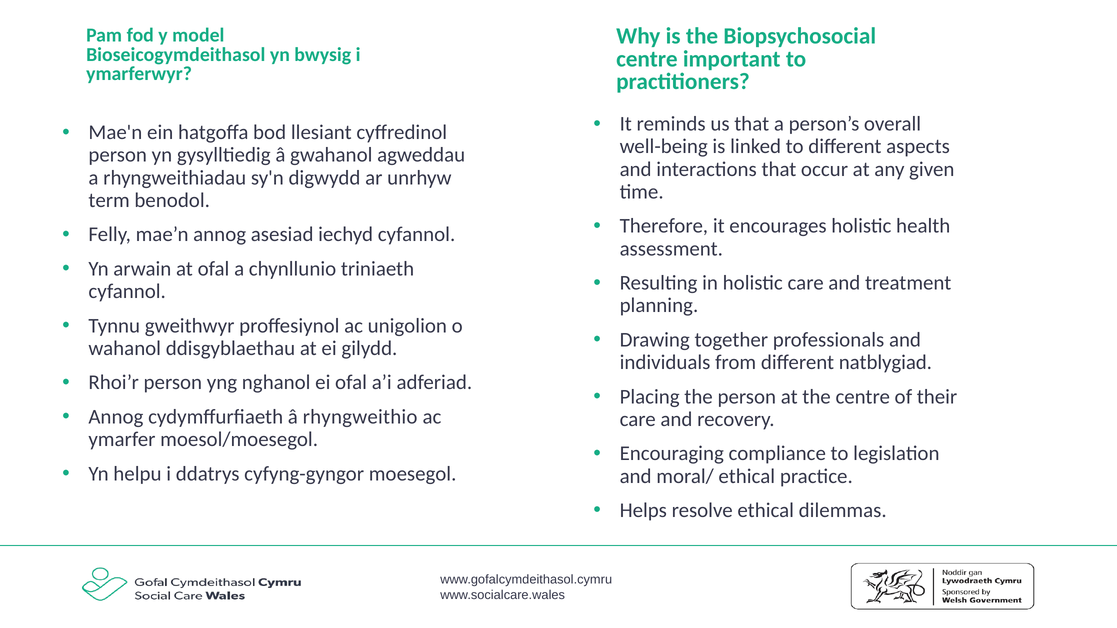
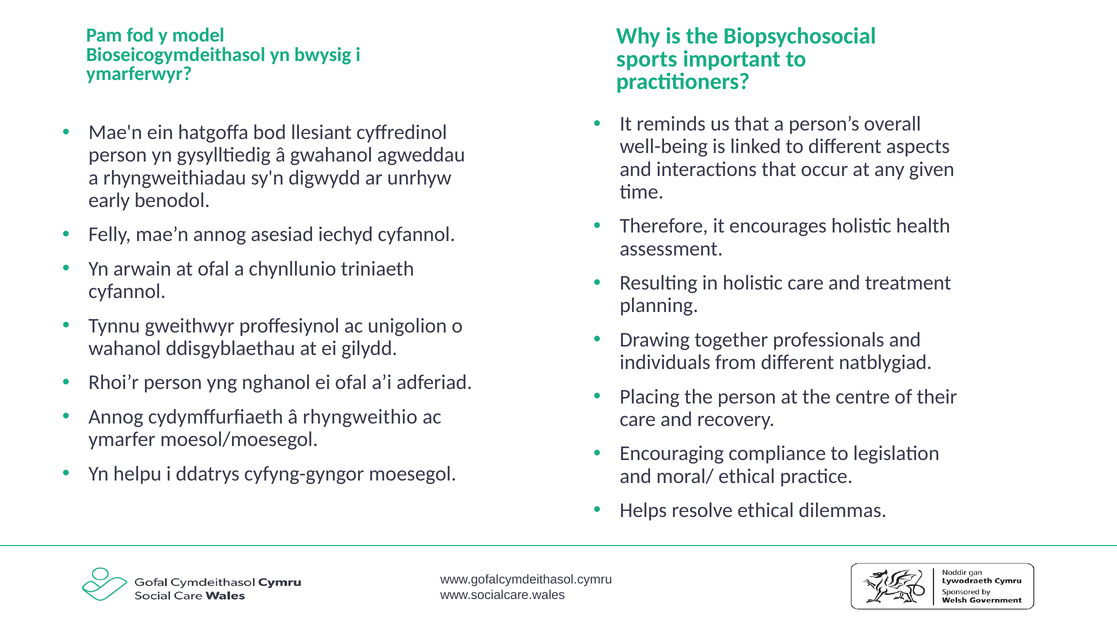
centre at (647, 59): centre -> sports
term: term -> early
